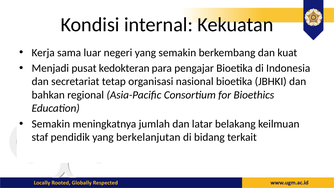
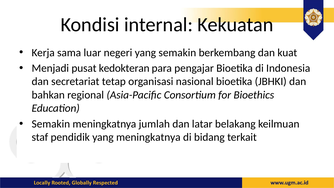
yang berkelanjutan: berkelanjutan -> meningkatnya
